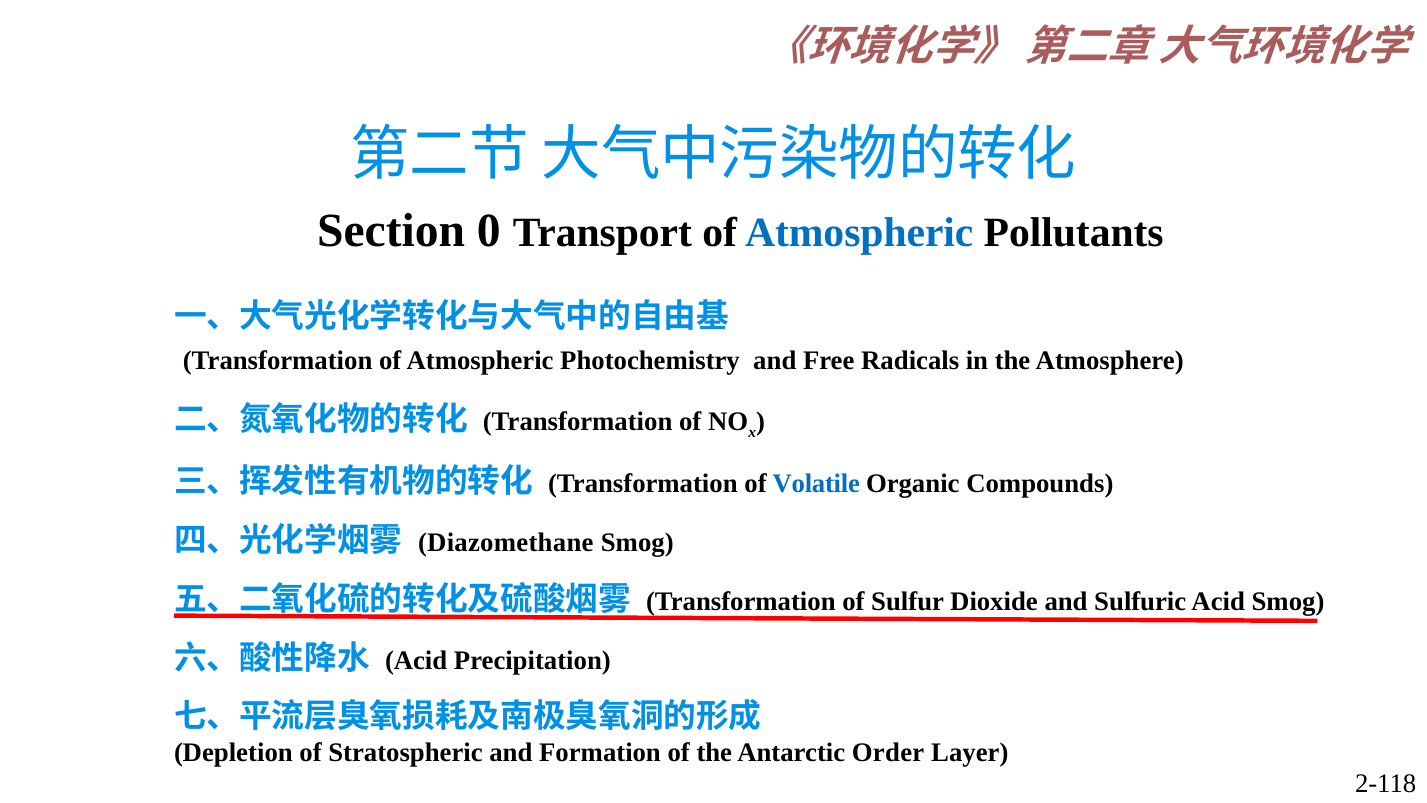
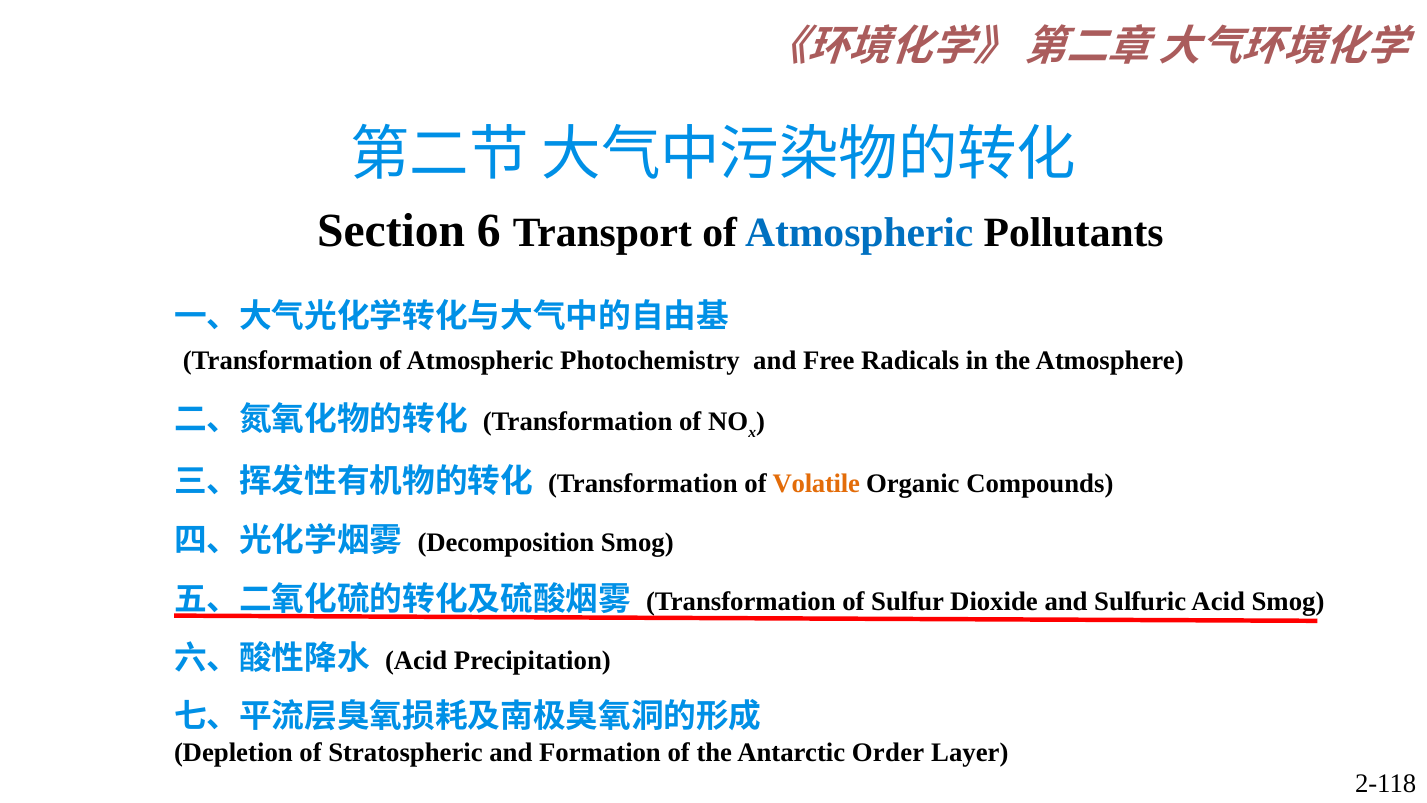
0: 0 -> 6
Volatile colour: blue -> orange
Diazomethane: Diazomethane -> Decomposition
